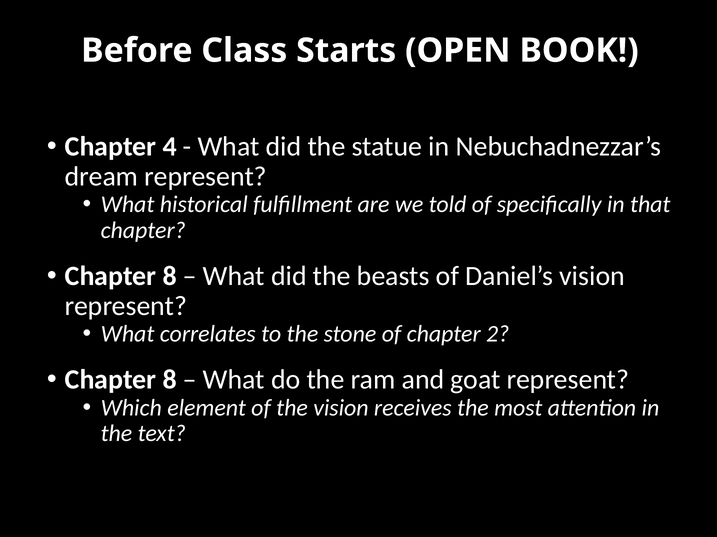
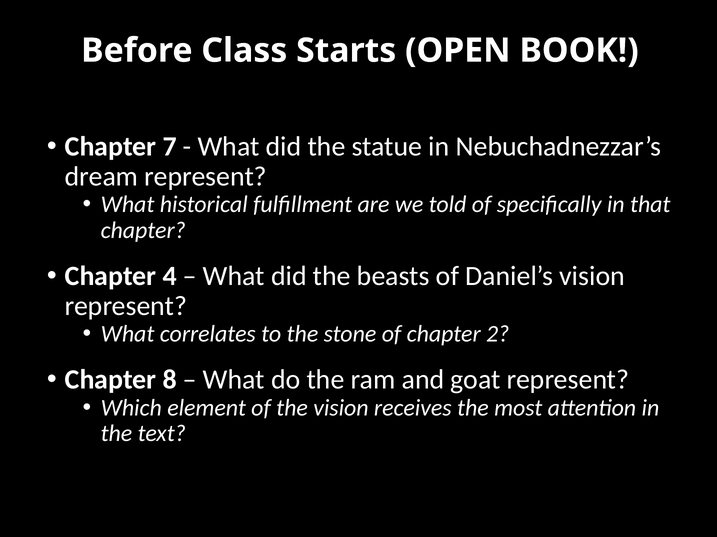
4: 4 -> 7
8 at (170, 276): 8 -> 4
